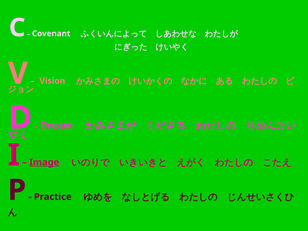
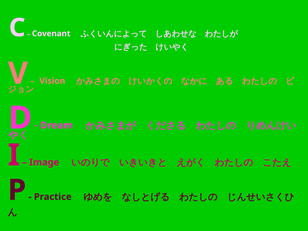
Image underline: present -> none
